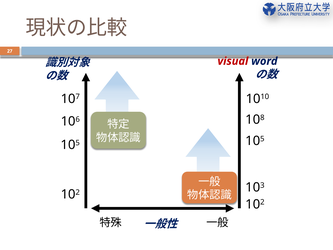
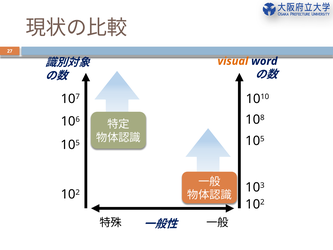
visual colour: red -> orange
